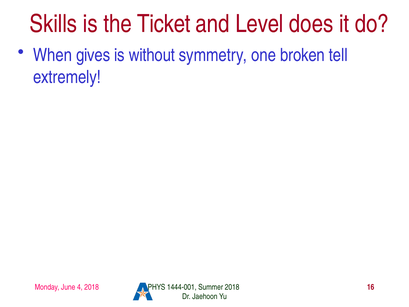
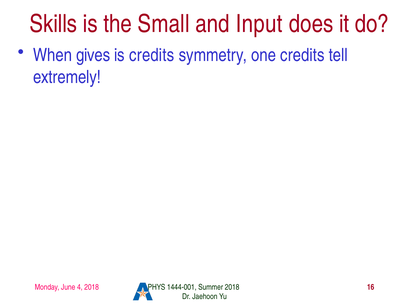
Ticket: Ticket -> Small
Level: Level -> Input
is without: without -> credits
one broken: broken -> credits
